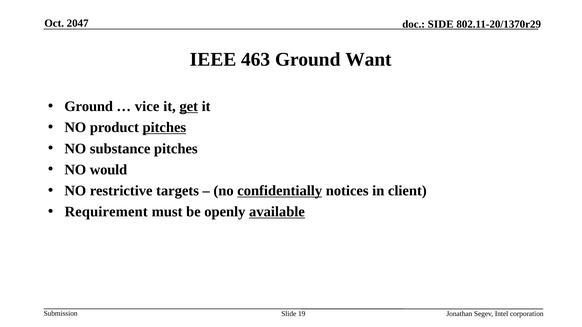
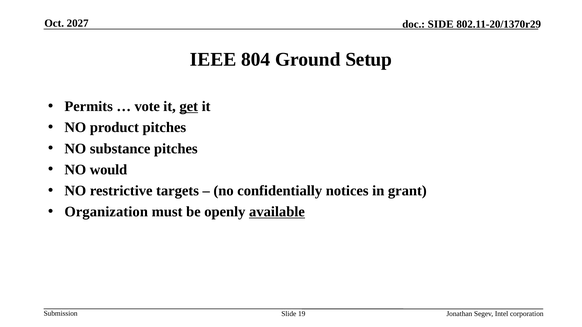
2047: 2047 -> 2027
463: 463 -> 804
Want: Want -> Setup
Ground at (89, 107): Ground -> Permits
vice: vice -> vote
pitches at (164, 128) underline: present -> none
confidentially underline: present -> none
client: client -> grant
Requirement: Requirement -> Organization
